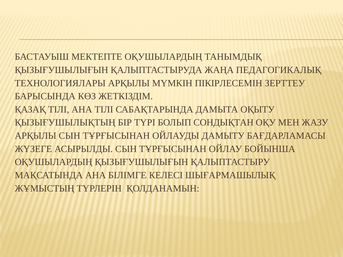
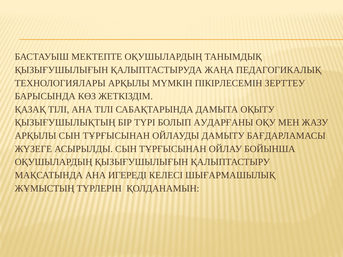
СОНДЫҚТАН: СОНДЫҚТАН -> АУДАРҒАНЫ
БІЛІМГЕ: БІЛІМГЕ -> ИГЕРЕДІ
